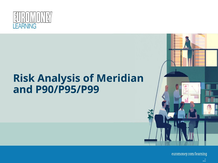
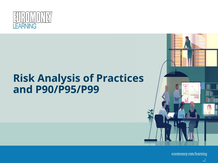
Meridian: Meridian -> Practices
